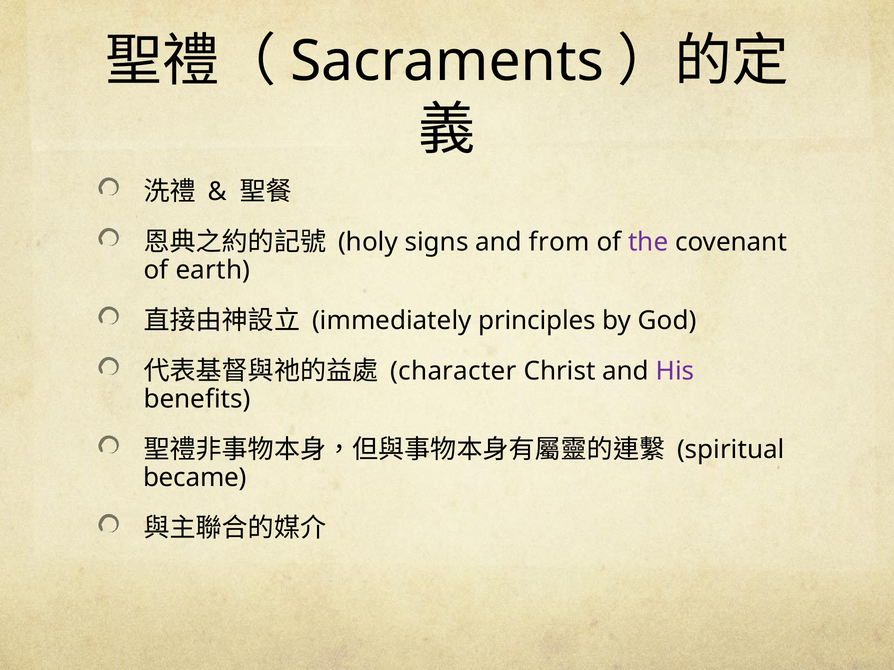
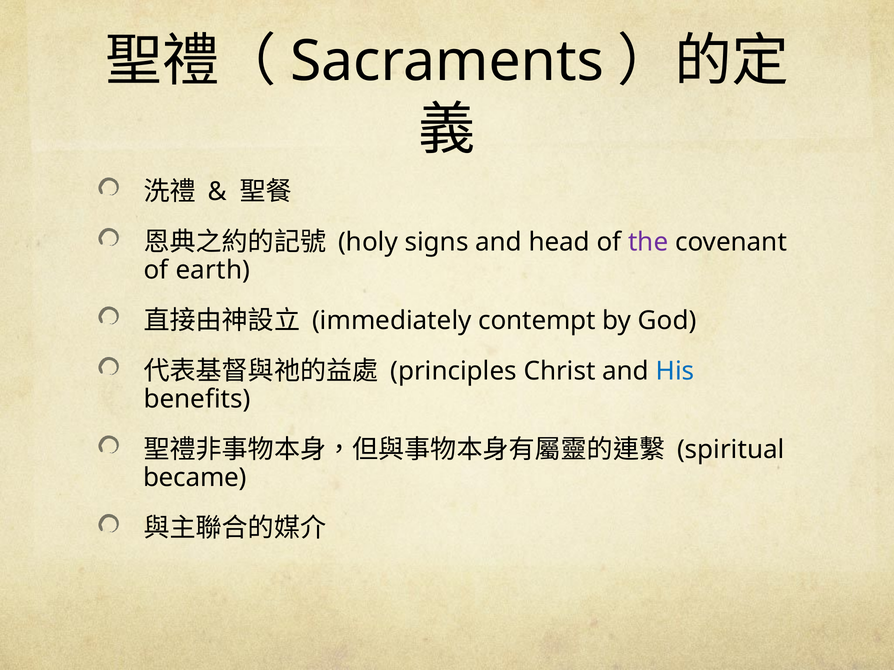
from: from -> head
principles: principles -> contempt
character: character -> principles
His colour: purple -> blue
